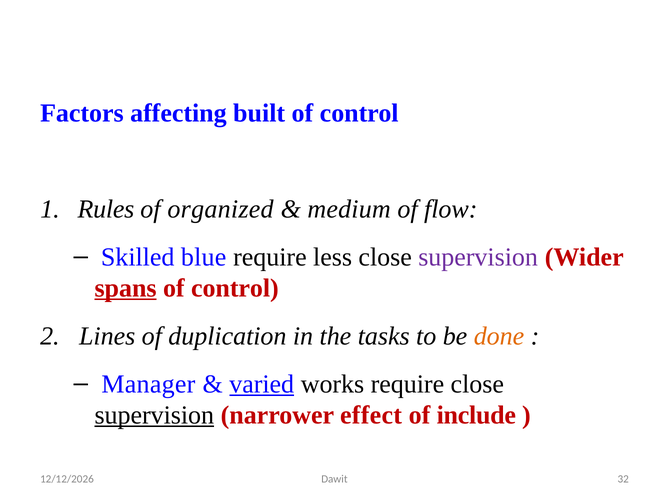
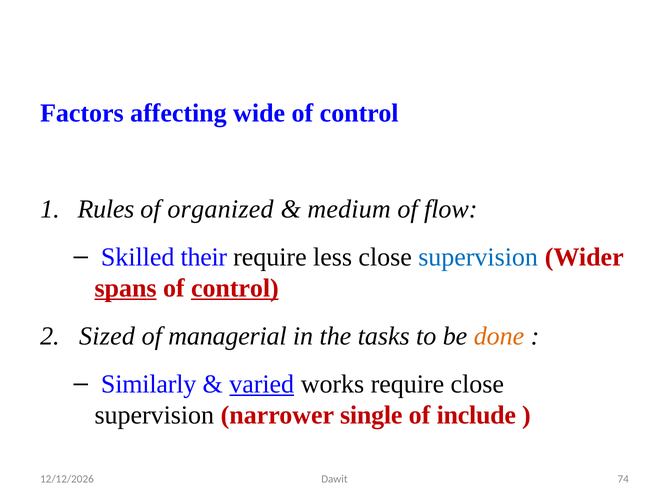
built: built -> wide
blue: blue -> their
supervision at (478, 257) colour: purple -> blue
control at (235, 288) underline: none -> present
Lines: Lines -> Sized
duplication: duplication -> managerial
Manager: Manager -> Similarly
supervision at (154, 415) underline: present -> none
effect: effect -> single
32: 32 -> 74
